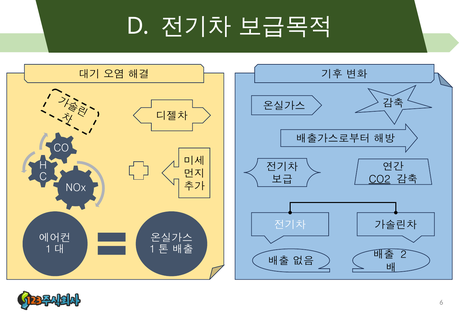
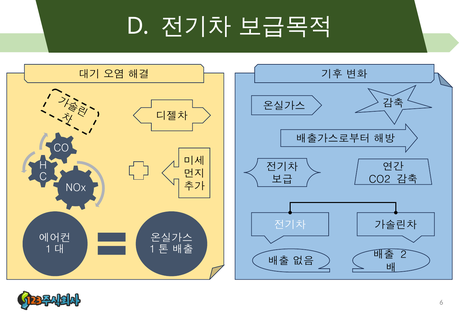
CO2 underline: present -> none
